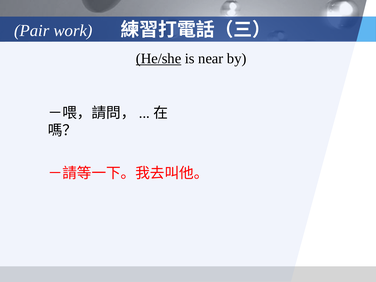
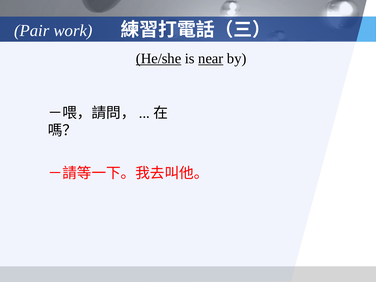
near underline: none -> present
